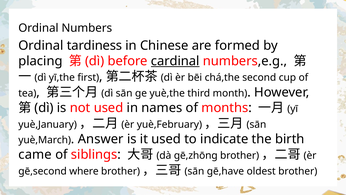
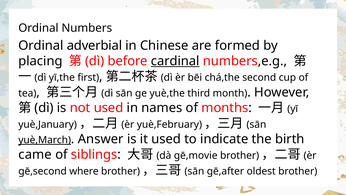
tardiness: tardiness -> adverbial
yuè,March underline: none -> present
gē,zhōng: gē,zhōng -> gē,movie
gē,have: gē,have -> gē,after
